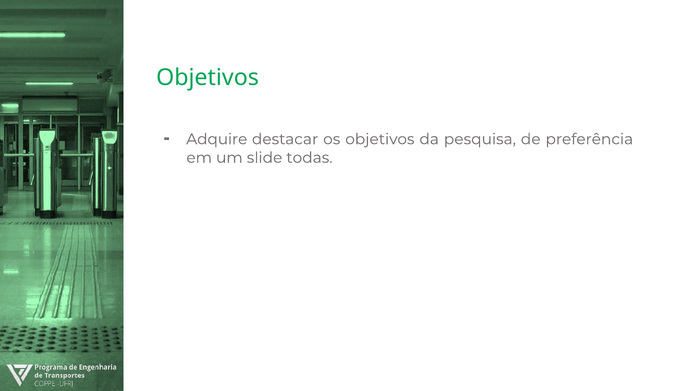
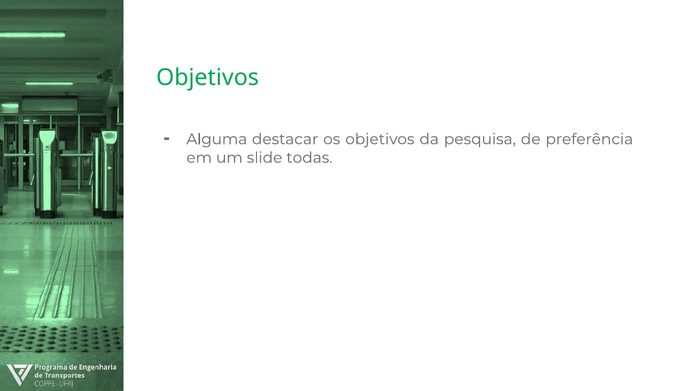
Adquire: Adquire -> Alguma
